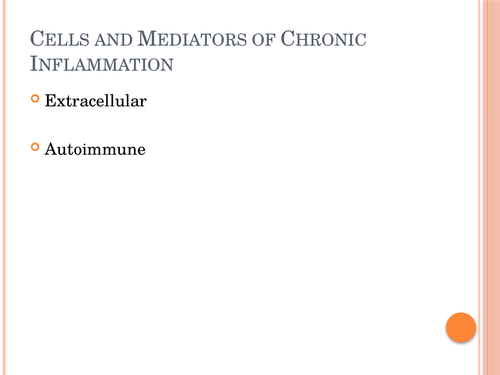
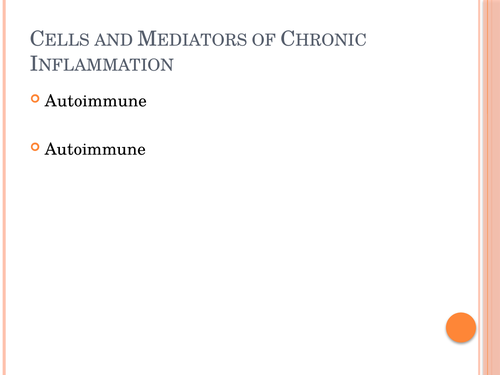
Extracellular at (96, 101): Extracellular -> Autoimmune
